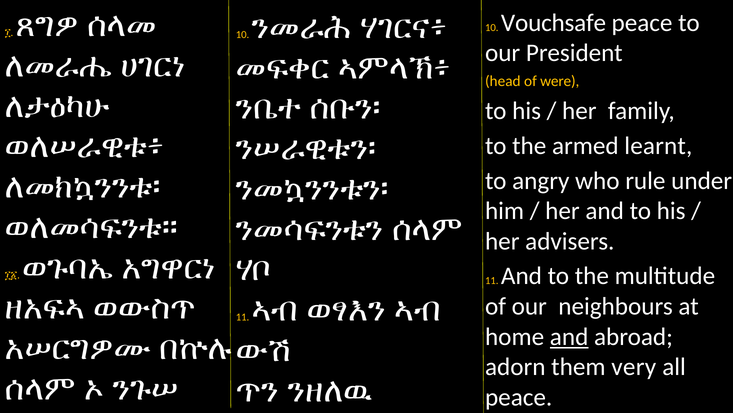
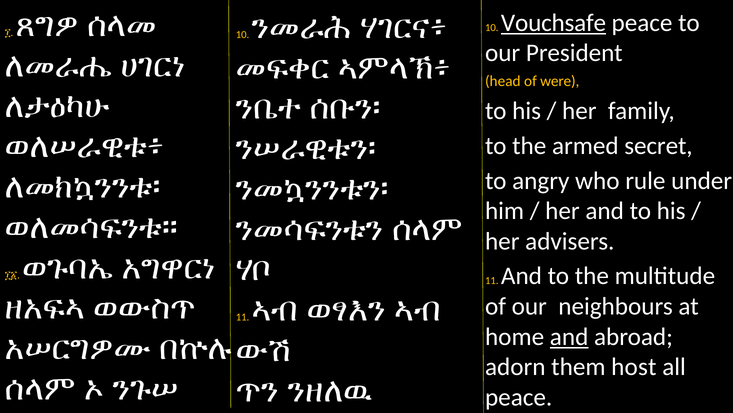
Vouchsafe underline: none -> present
learnt: learnt -> secret
very: very -> host
